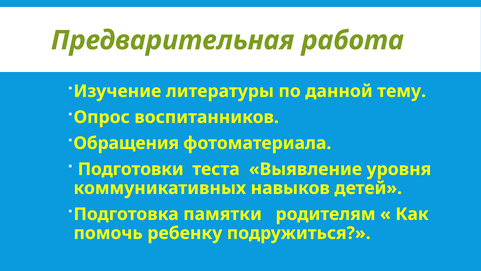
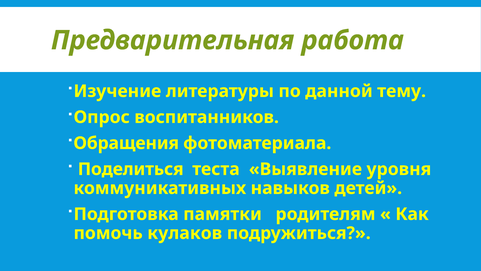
Подготовки: Подготовки -> Поделиться
ребенку: ребенку -> кулаков
